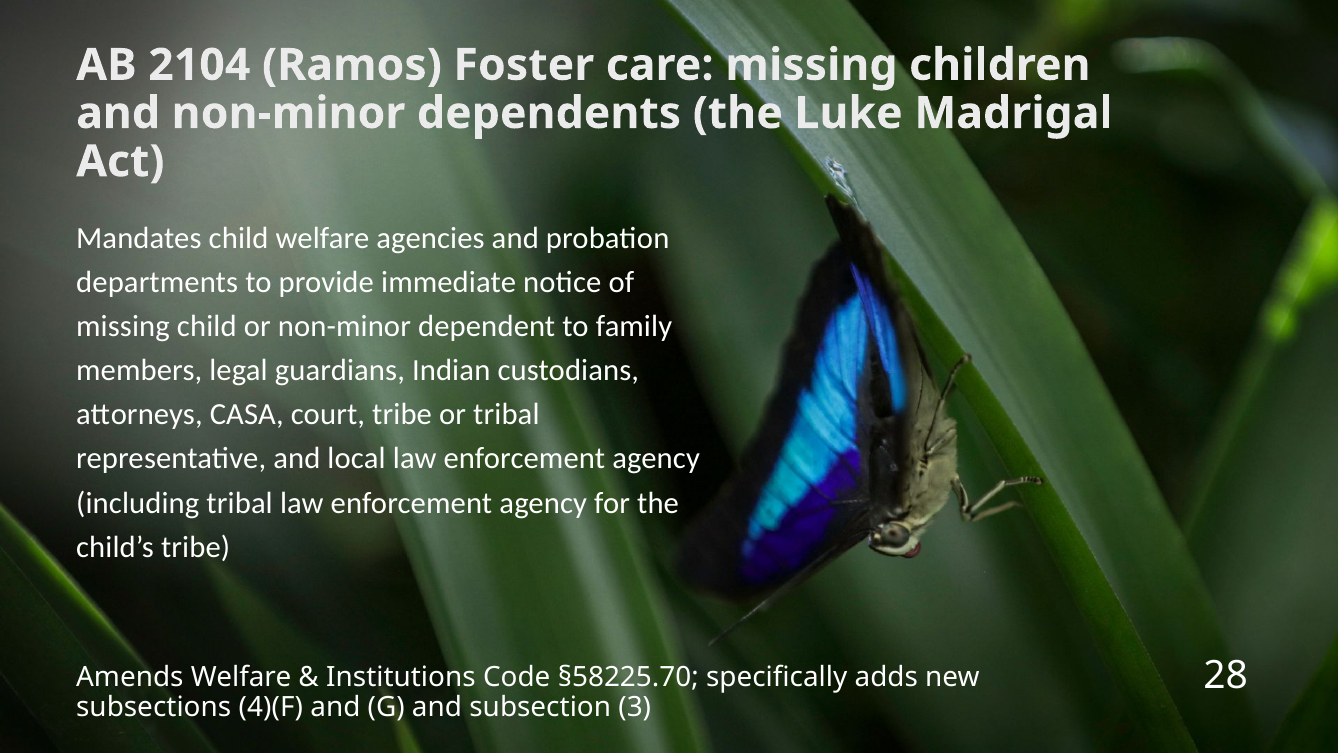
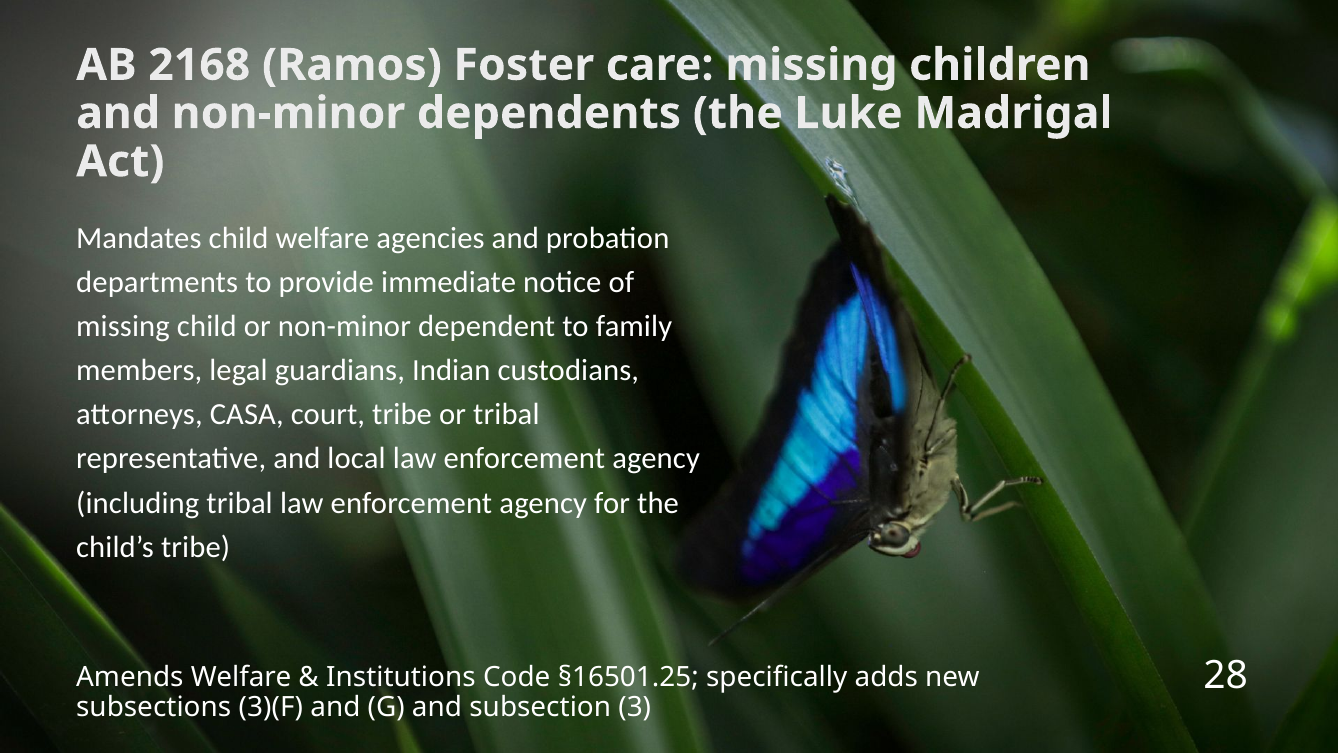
2104: 2104 -> 2168
§58225.70: §58225.70 -> §16501.25
4)(F: 4)(F -> 3)(F
